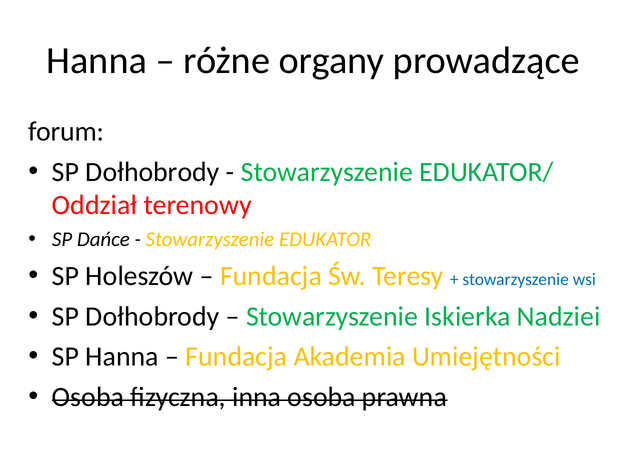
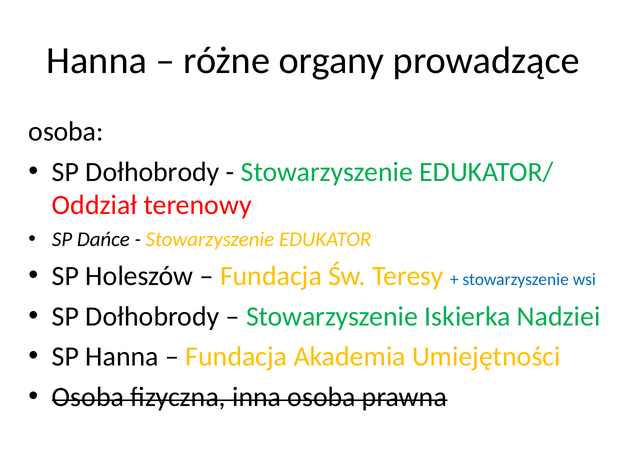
forum at (66, 132): forum -> osoba
